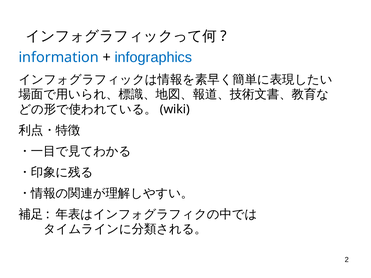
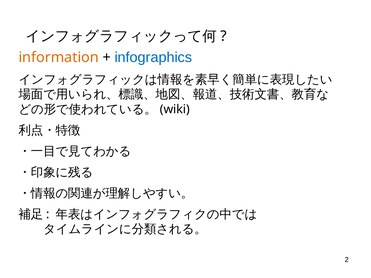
information colour: blue -> orange
